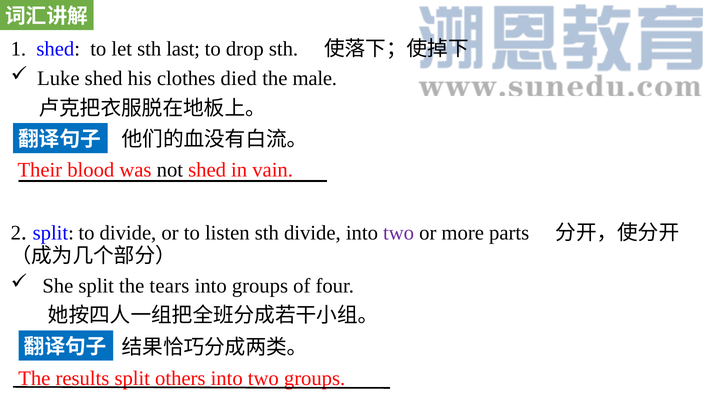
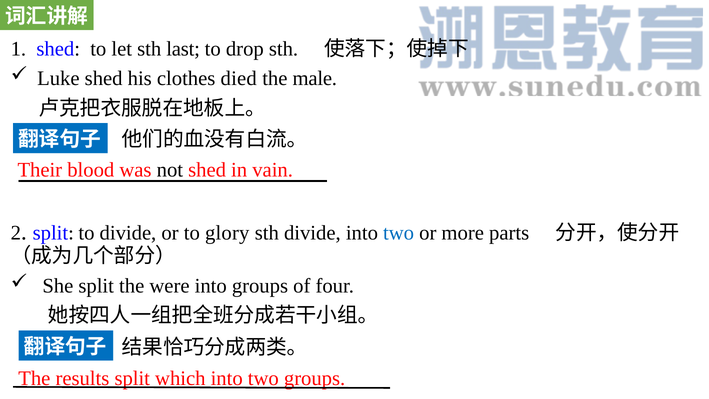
listen: listen -> glory
two at (399, 233) colour: purple -> blue
tears: tears -> were
others: others -> which
